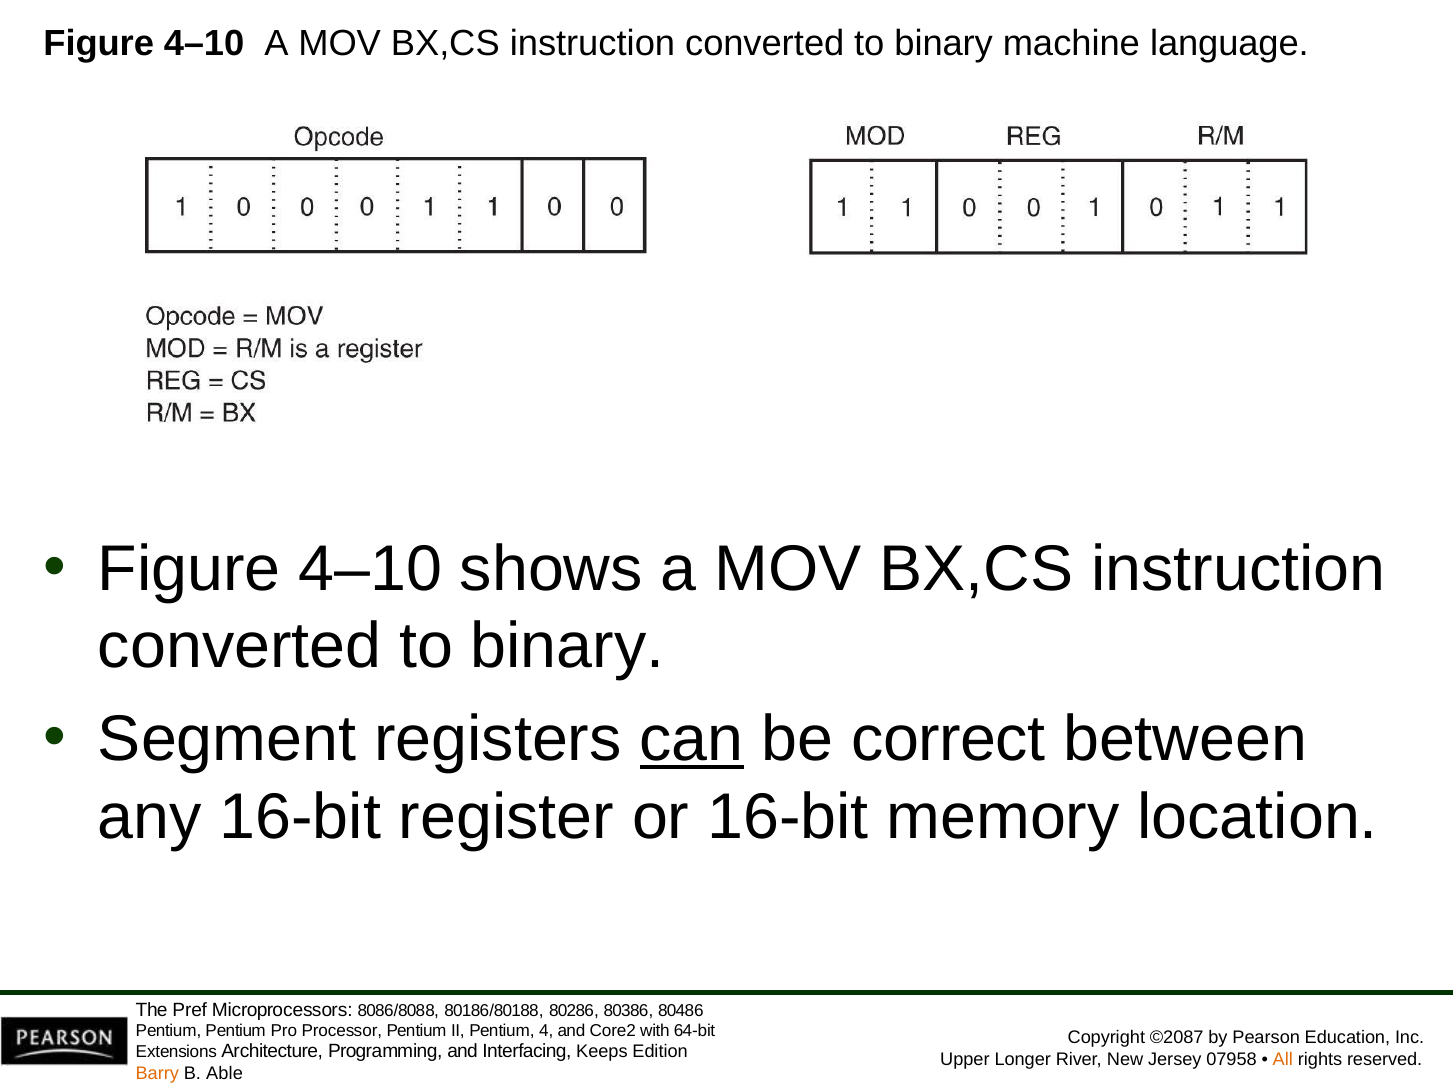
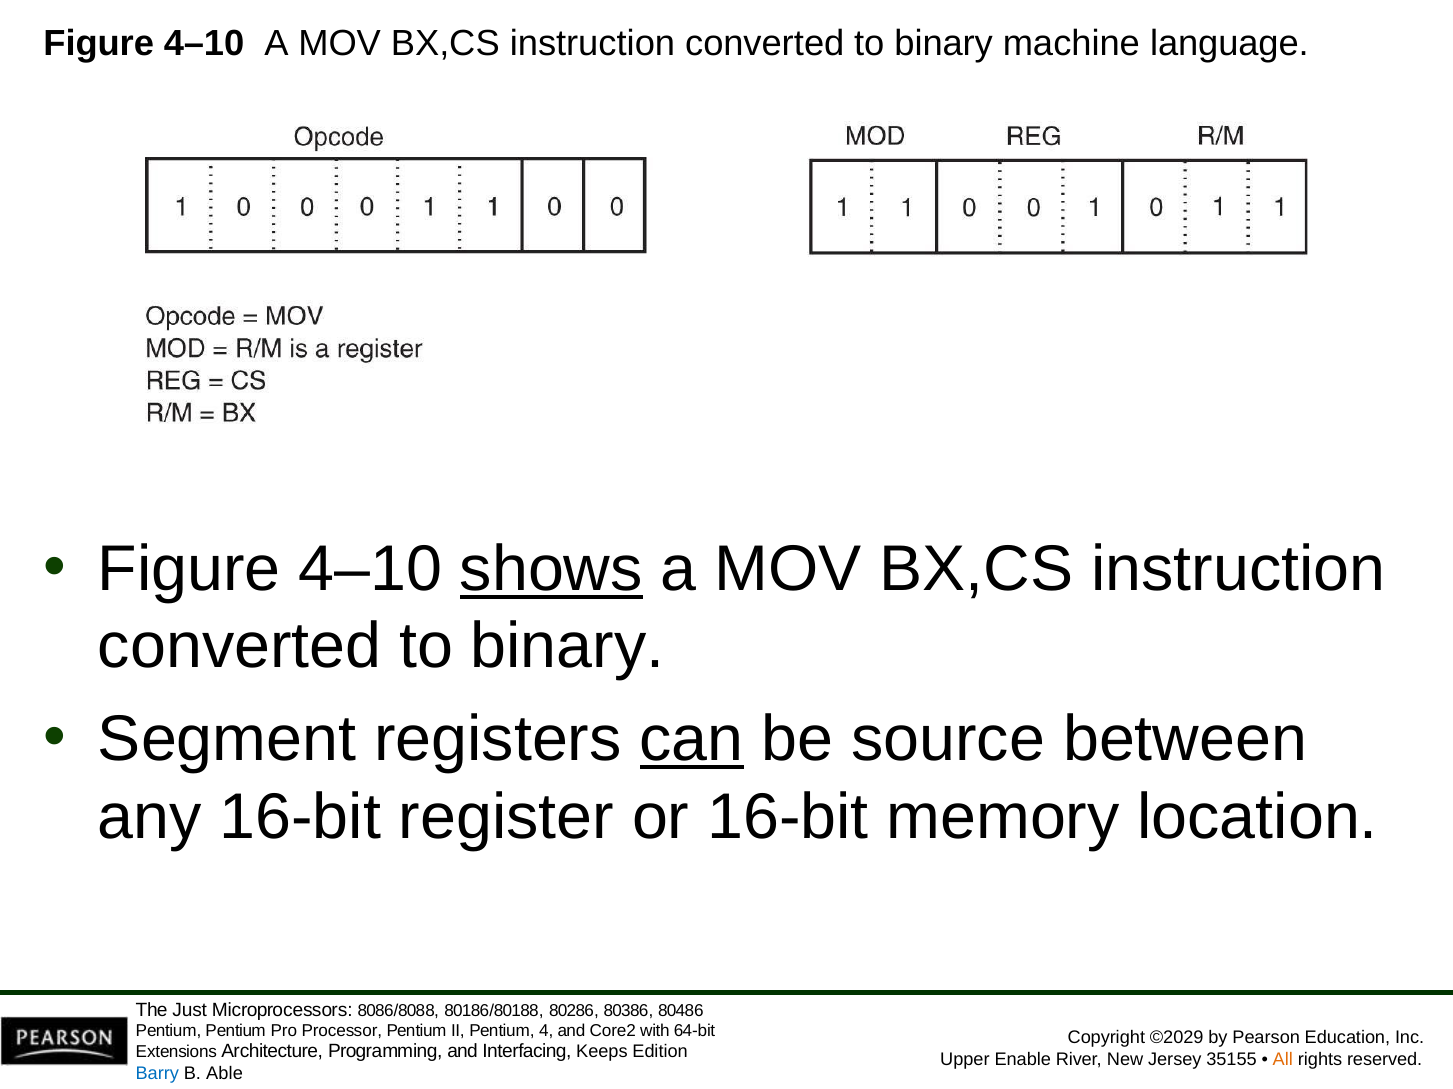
shows underline: none -> present
correct: correct -> source
Pref: Pref -> Just
©2087: ©2087 -> ©2029
Longer: Longer -> Enable
07958: 07958 -> 35155
Barry colour: orange -> blue
